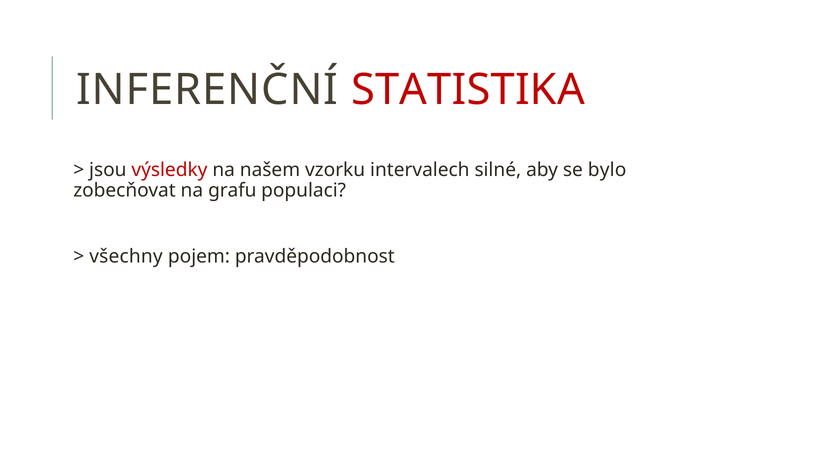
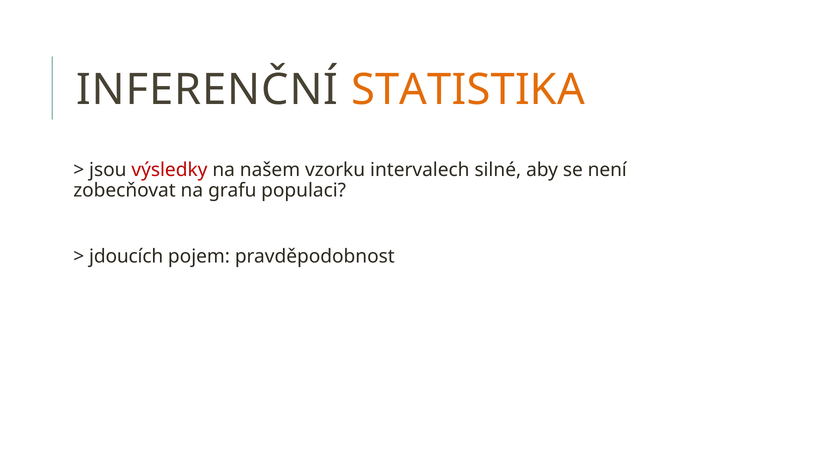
STATISTIKA colour: red -> orange
bylo: bylo -> není
všechny: všechny -> jdoucích
